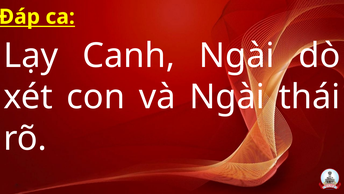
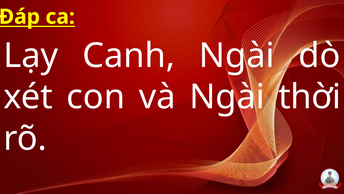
thái: thái -> thời
